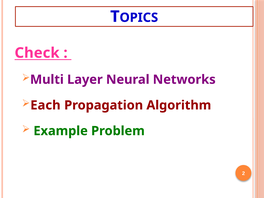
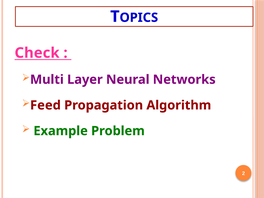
Each: Each -> Feed
